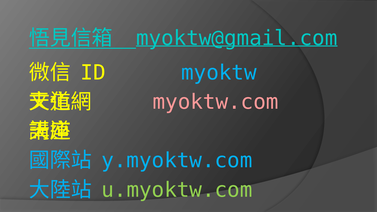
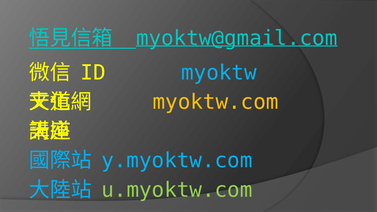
myoktw.com colour: pink -> yellow
